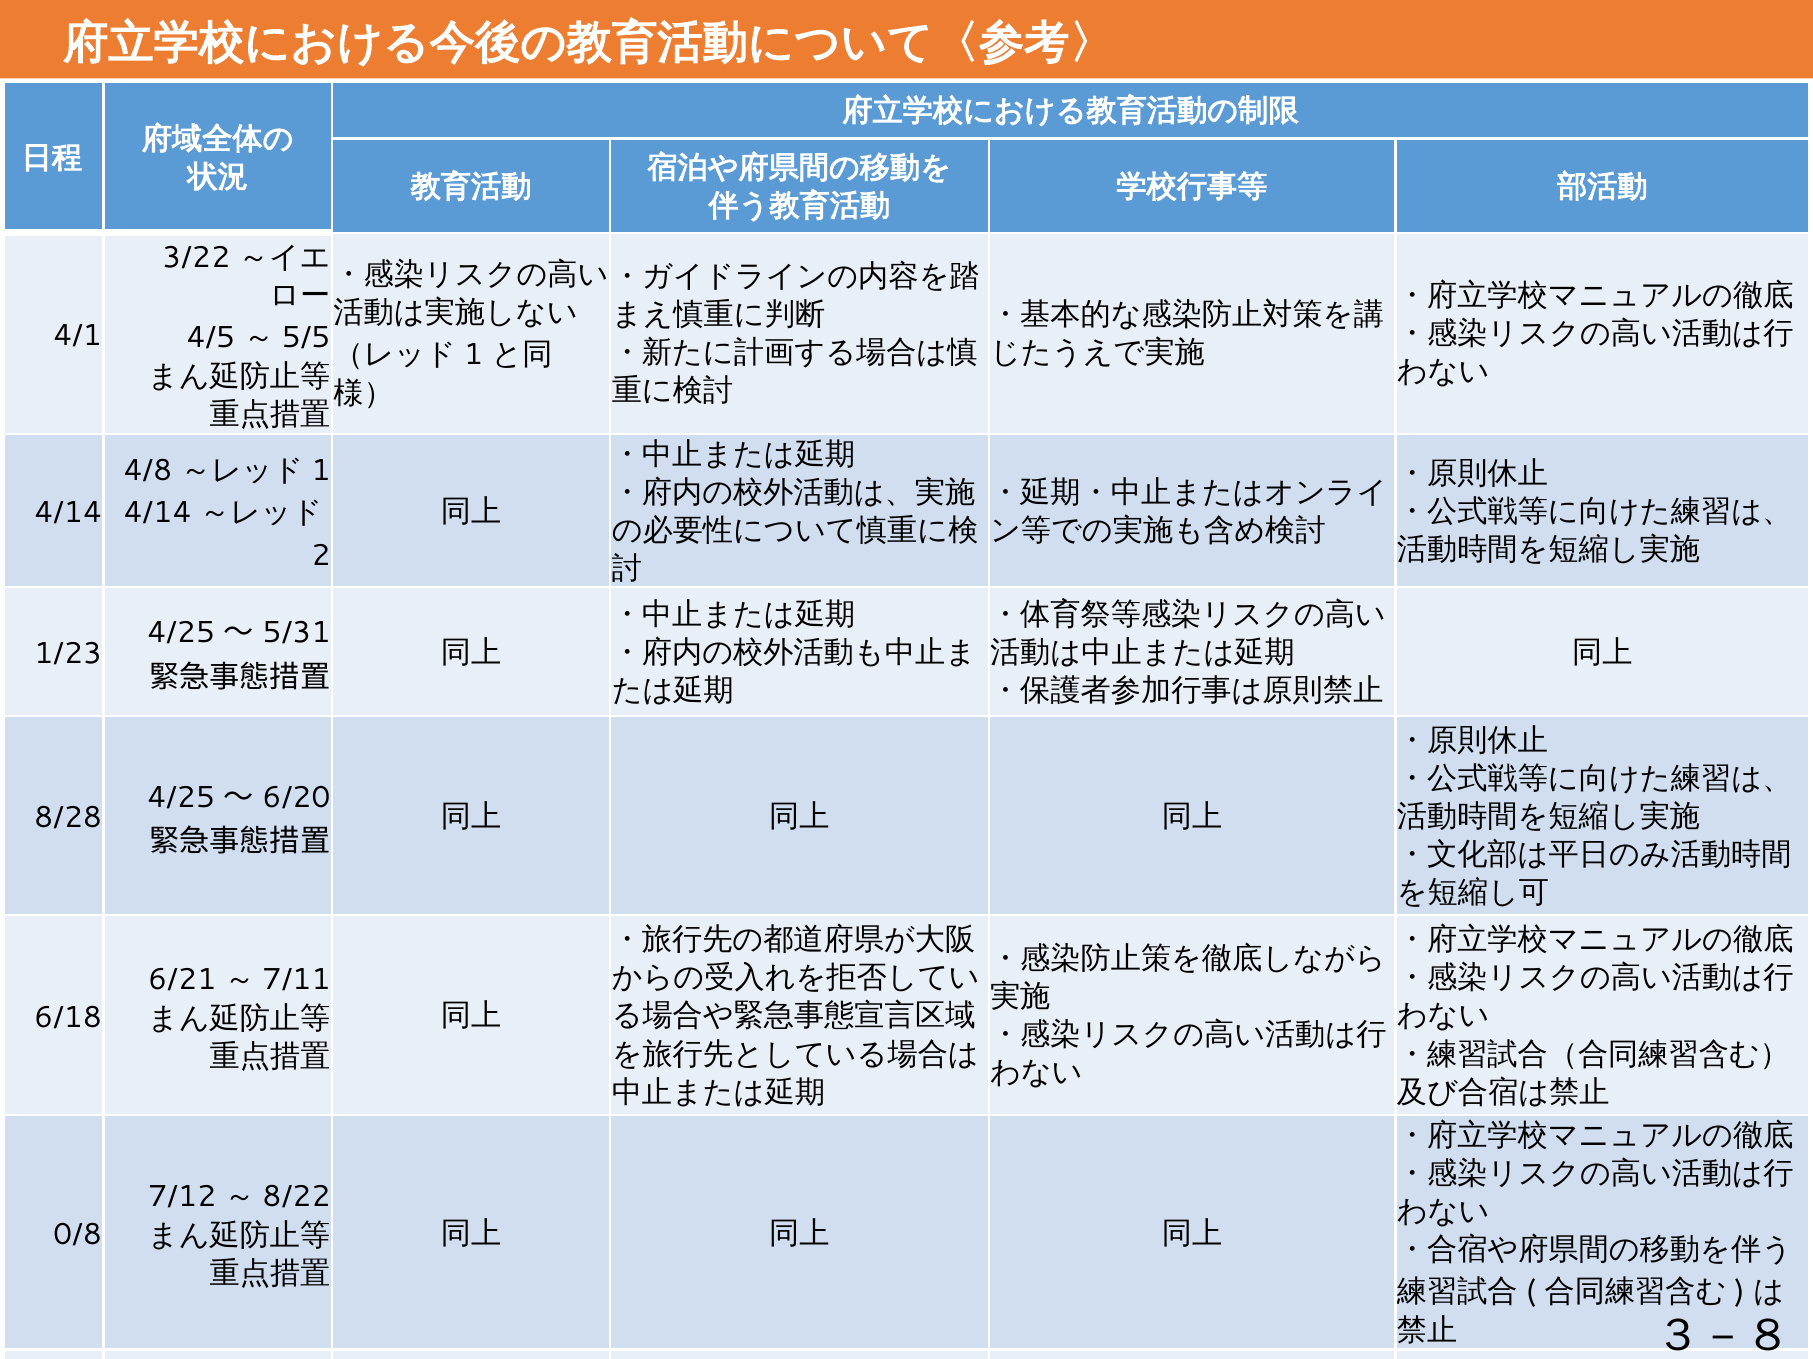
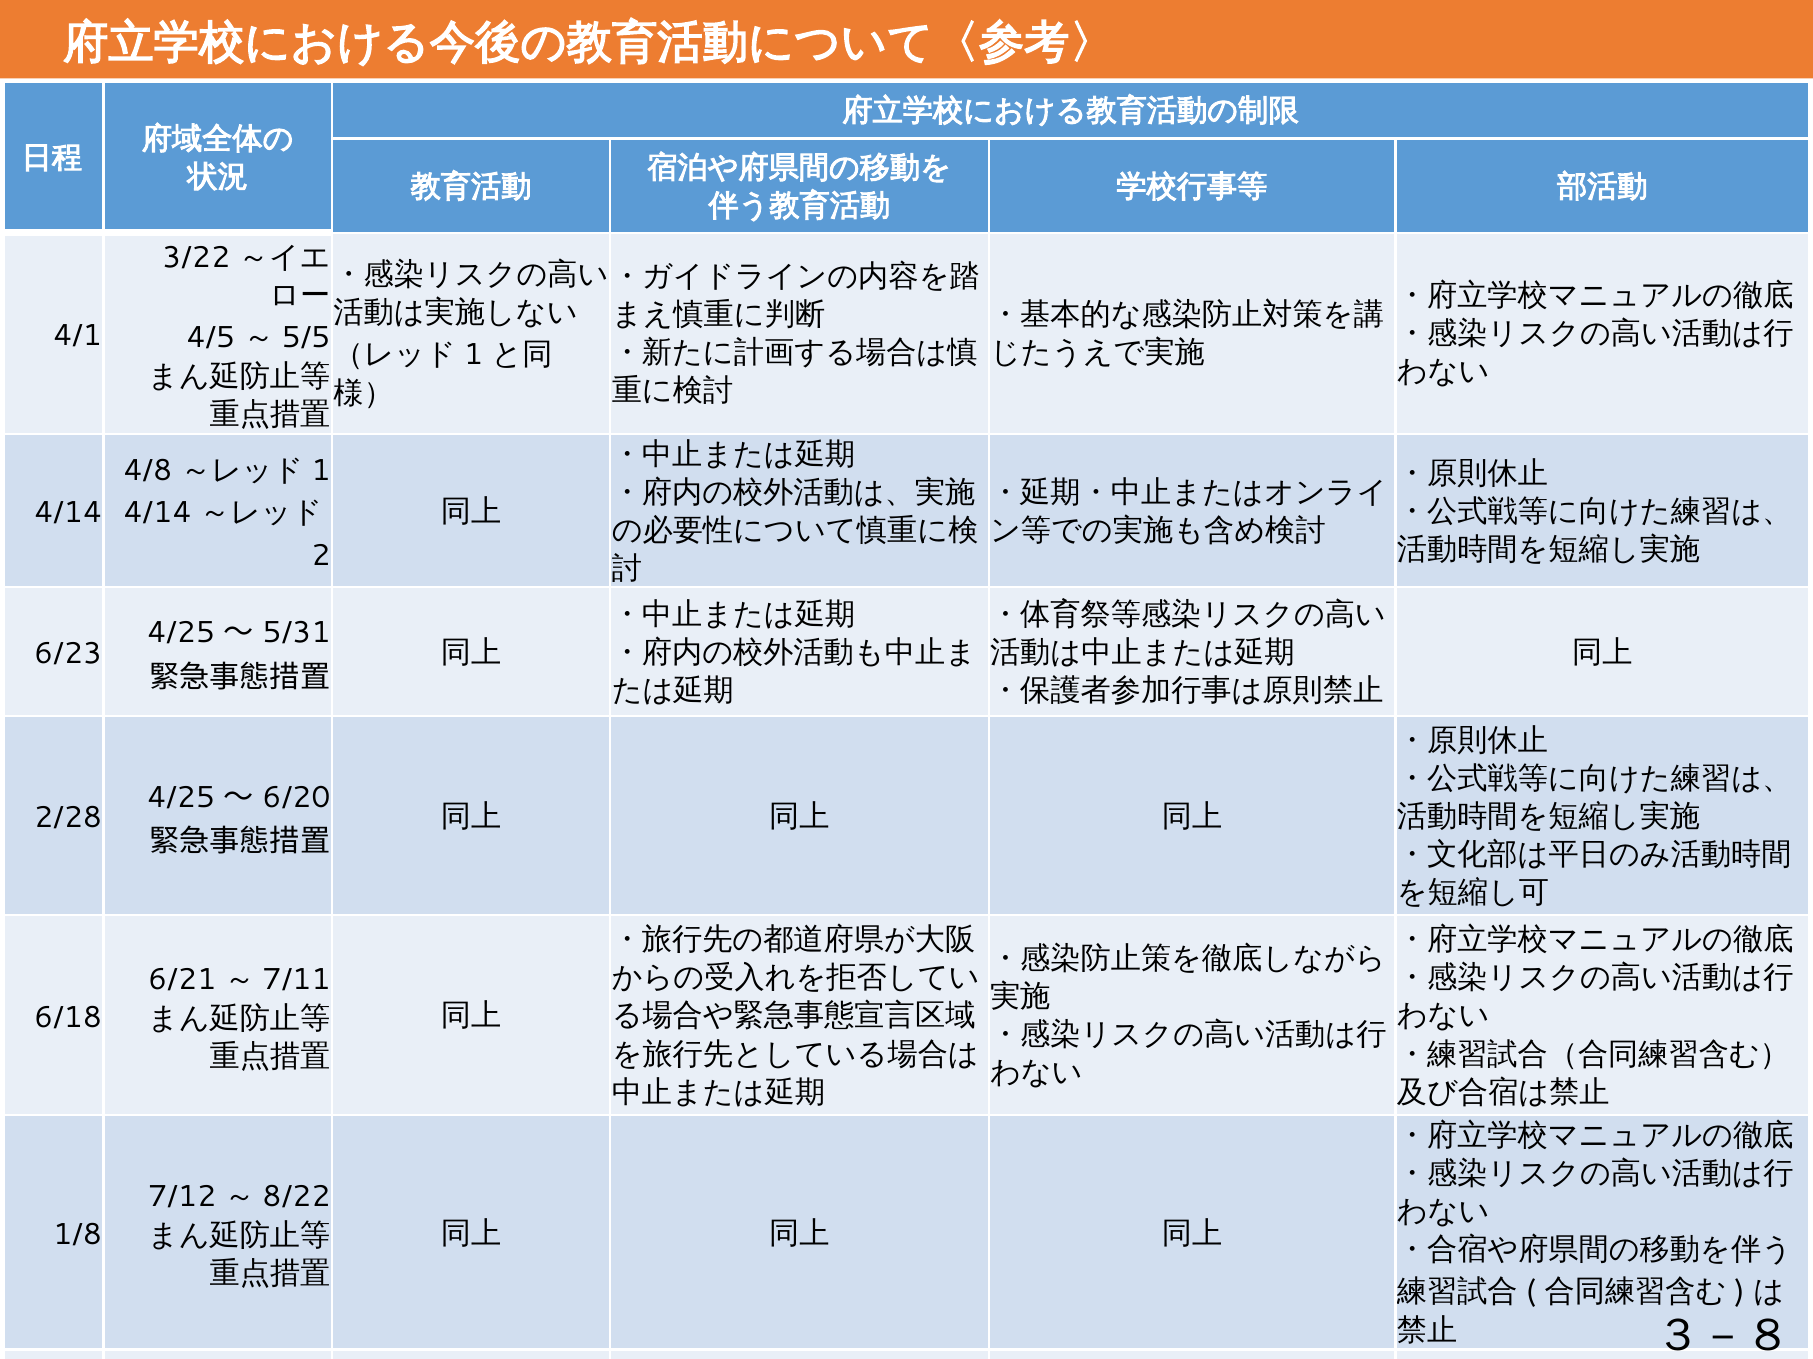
1/23: 1/23 -> 6/23
8/28: 8/28 -> 2/28
0/8: 0/8 -> 1/8
